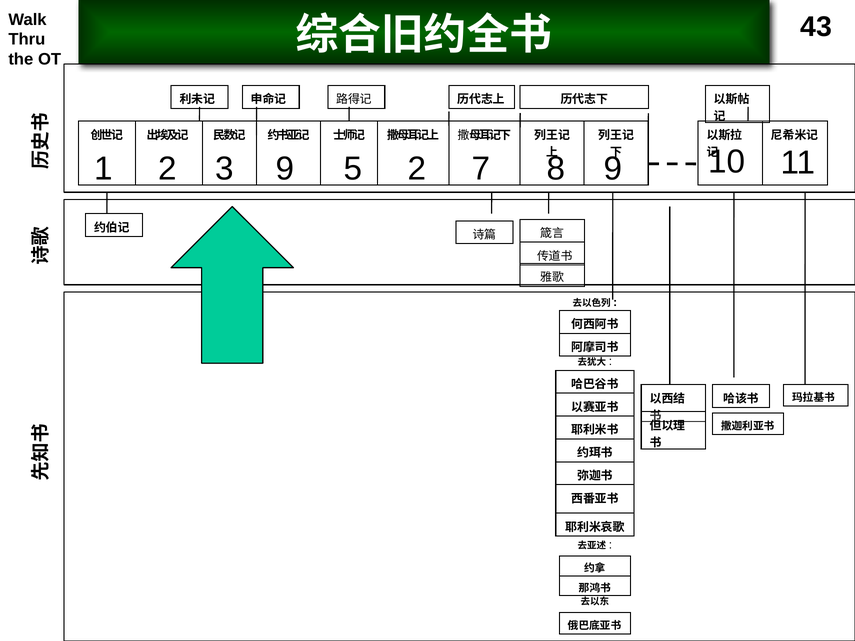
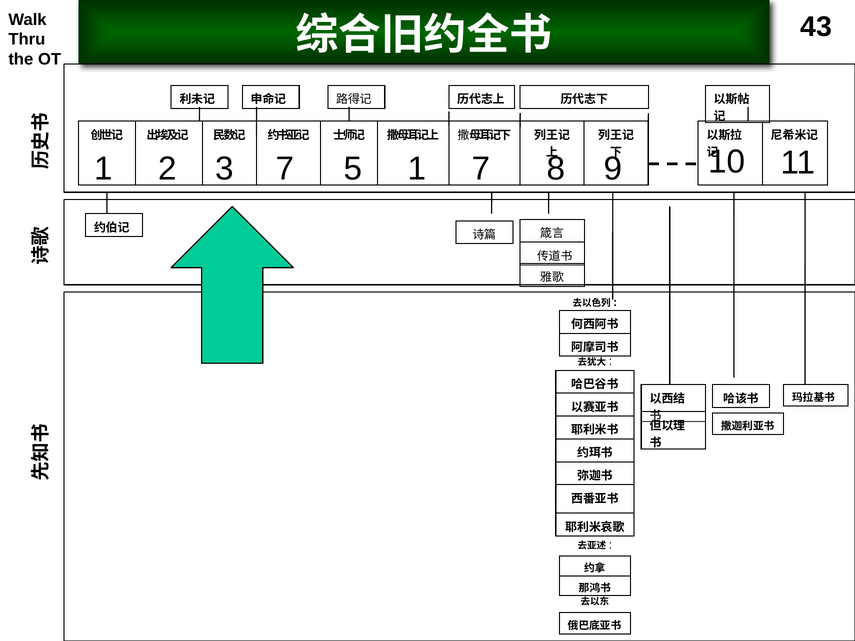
3 9: 9 -> 7
5 2: 2 -> 1
